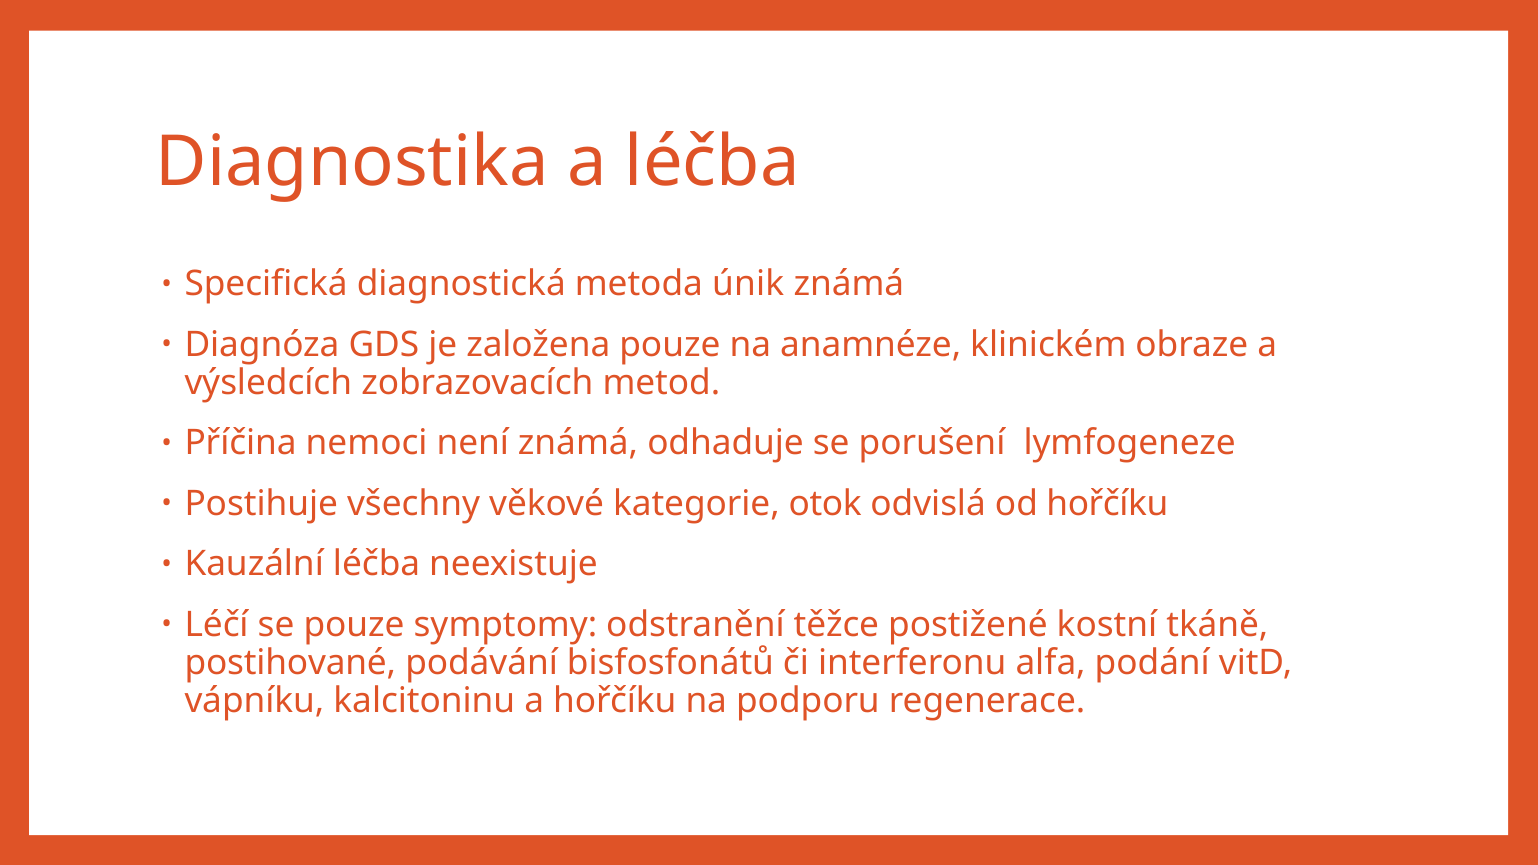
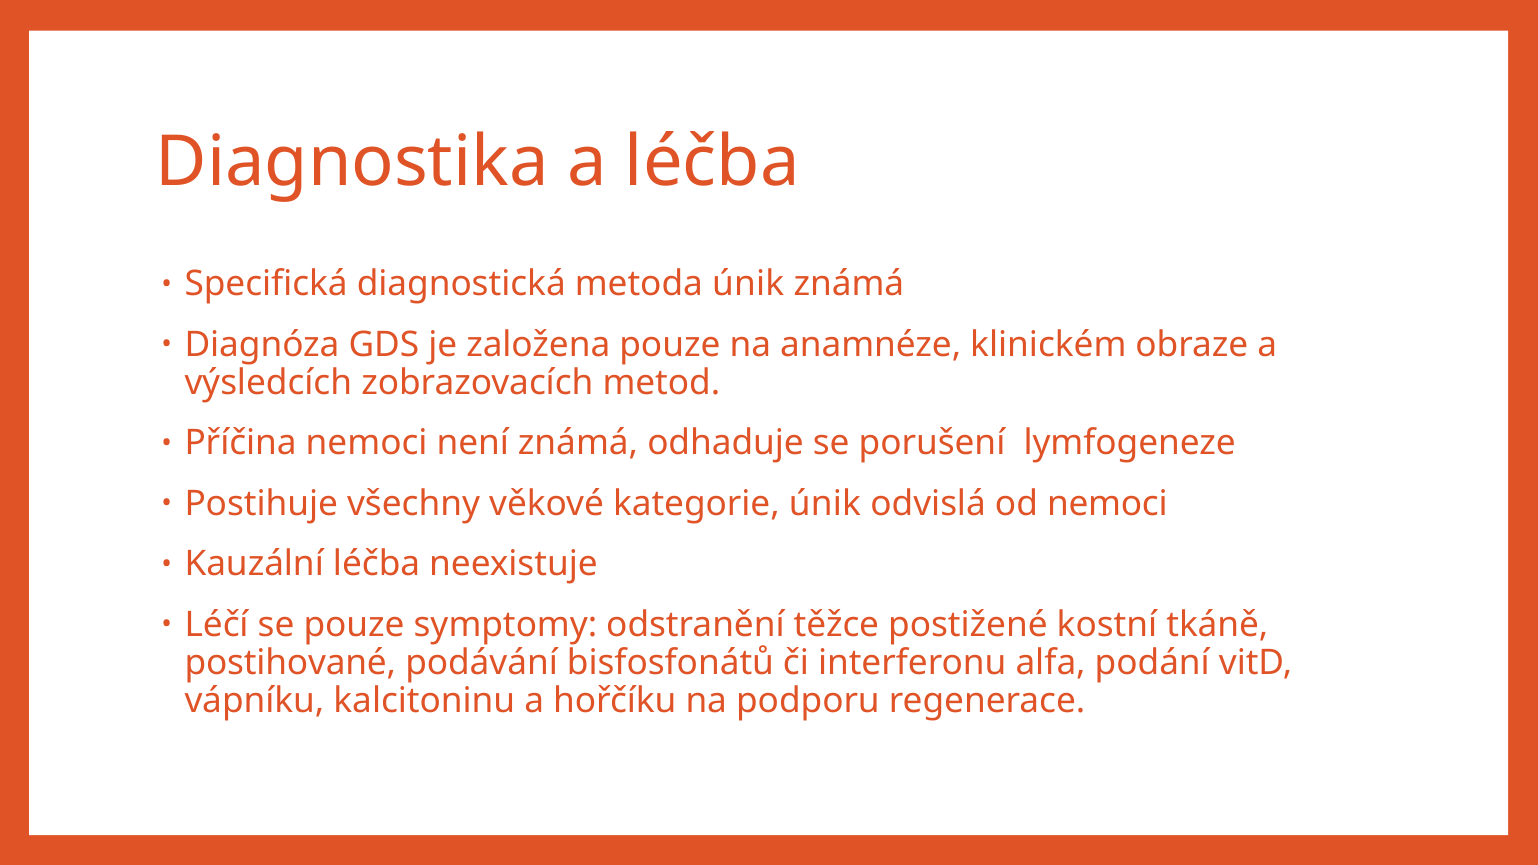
kategorie otok: otok -> únik
od hořčíku: hořčíku -> nemoci
